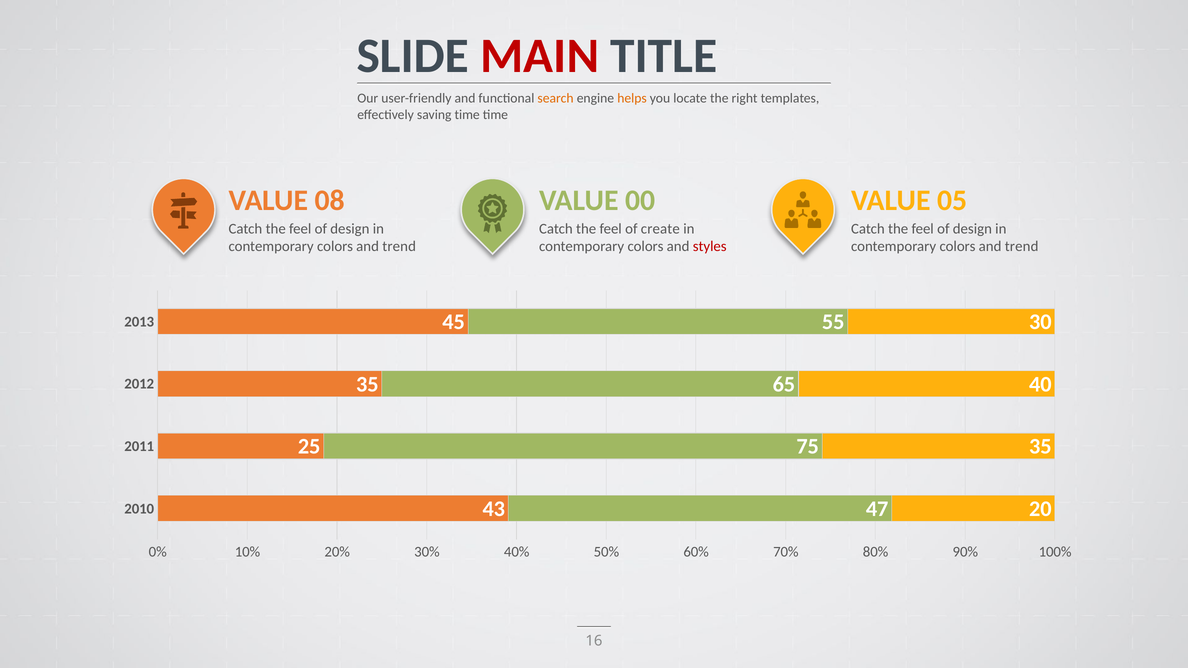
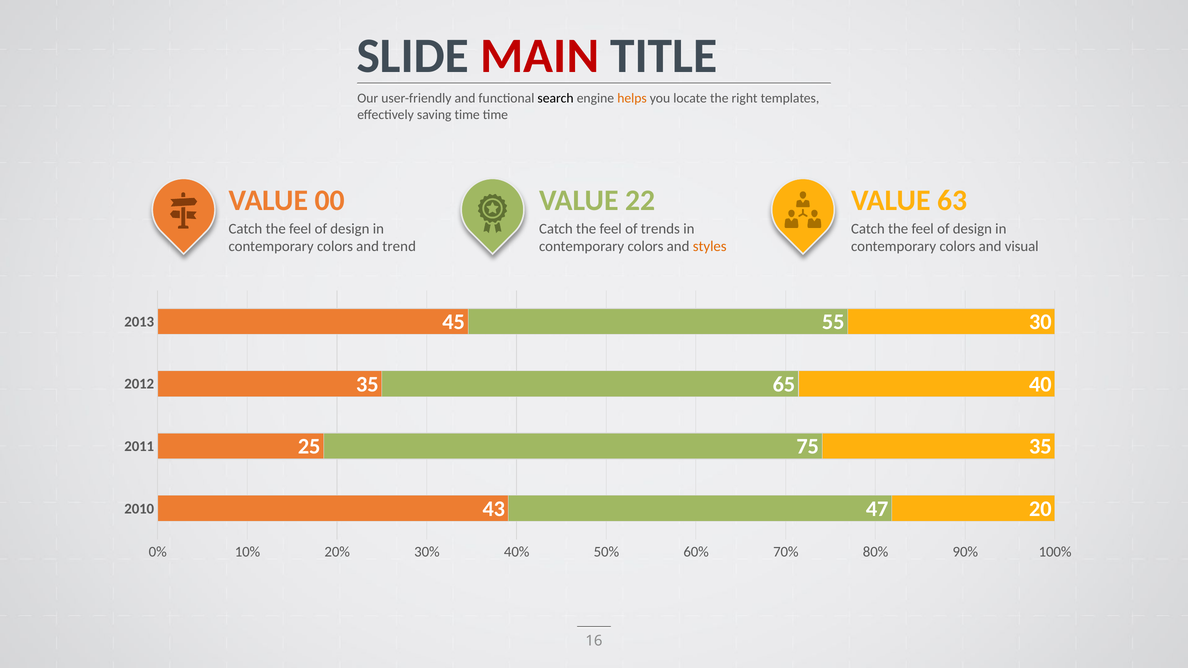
search colour: orange -> black
08: 08 -> 00
00: 00 -> 22
05: 05 -> 63
create: create -> trends
styles colour: red -> orange
trend at (1022, 247): trend -> visual
